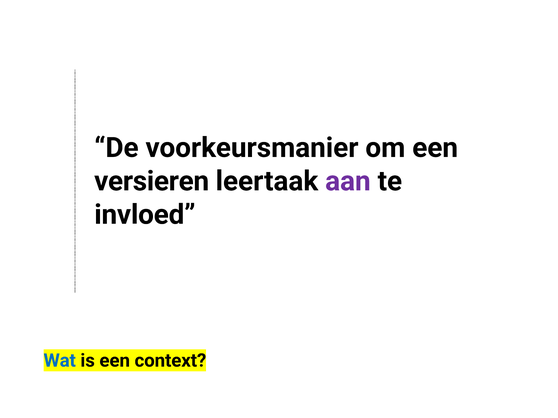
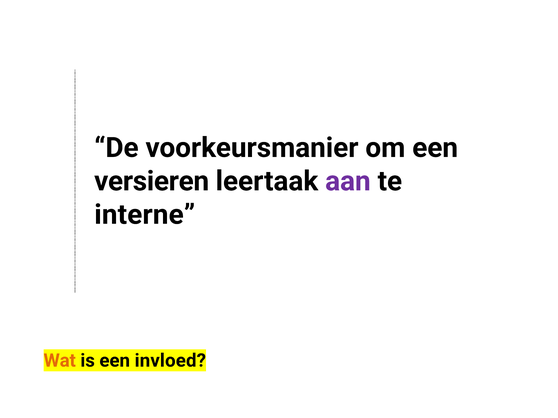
invloed: invloed -> interne
Wat colour: blue -> orange
context: context -> invloed
